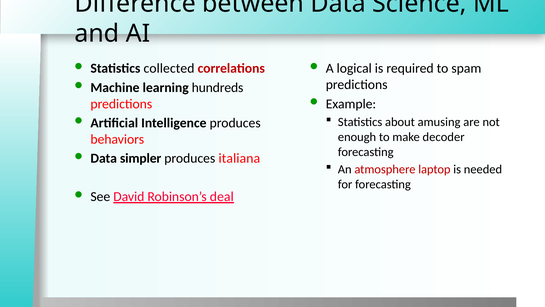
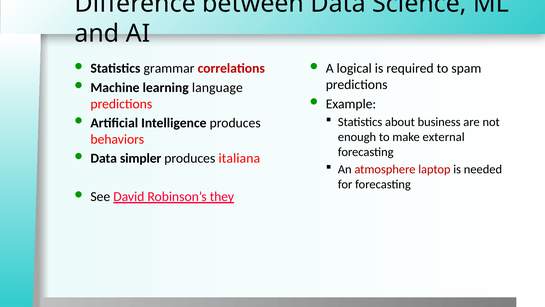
collected: collected -> grammar
hundreds: hundreds -> language
amusing: amusing -> business
decoder: decoder -> external
deal: deal -> they
